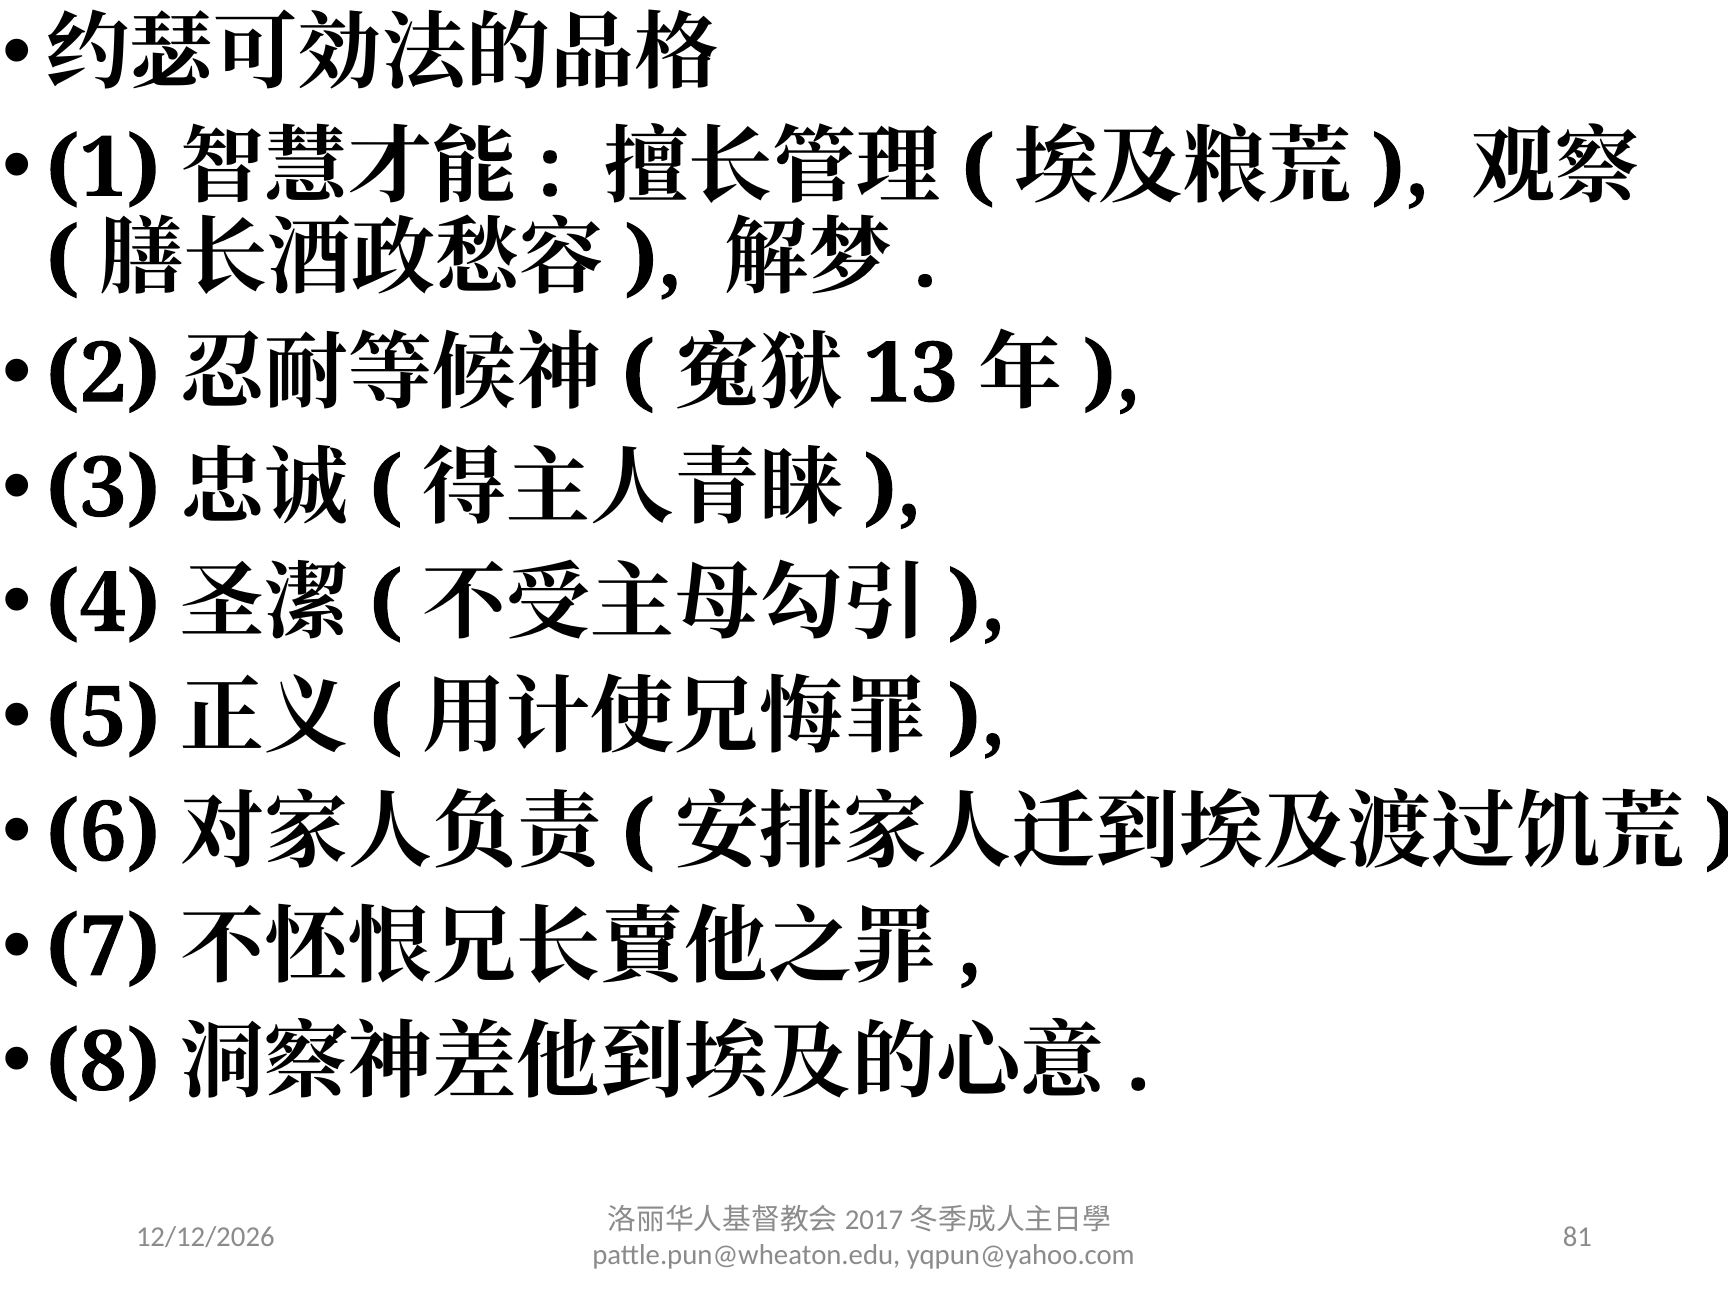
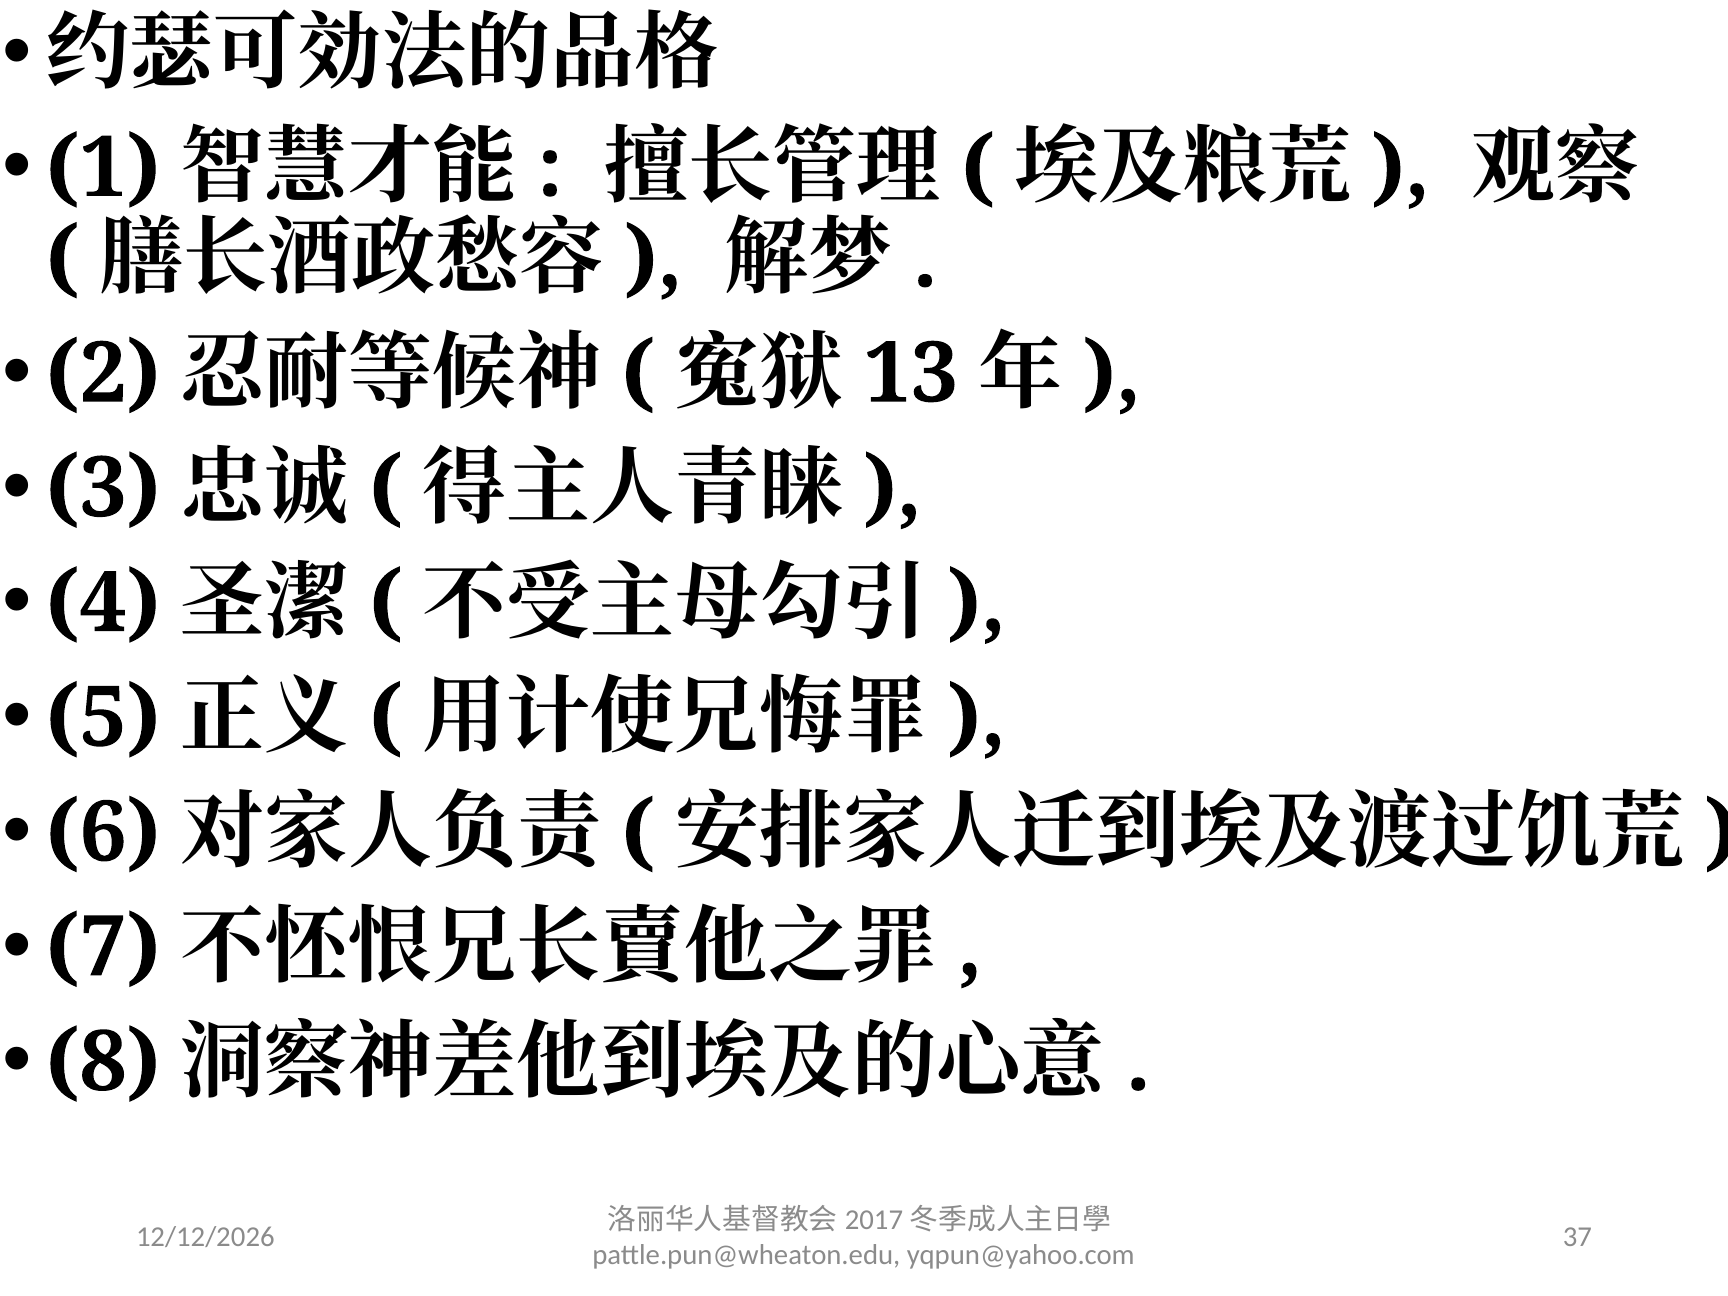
81: 81 -> 37
